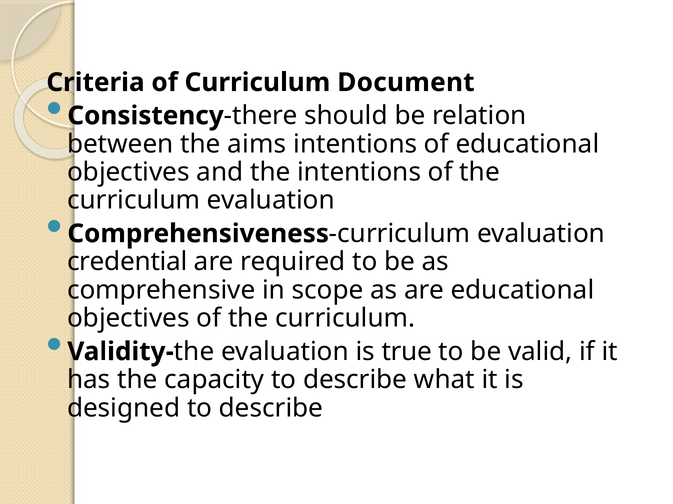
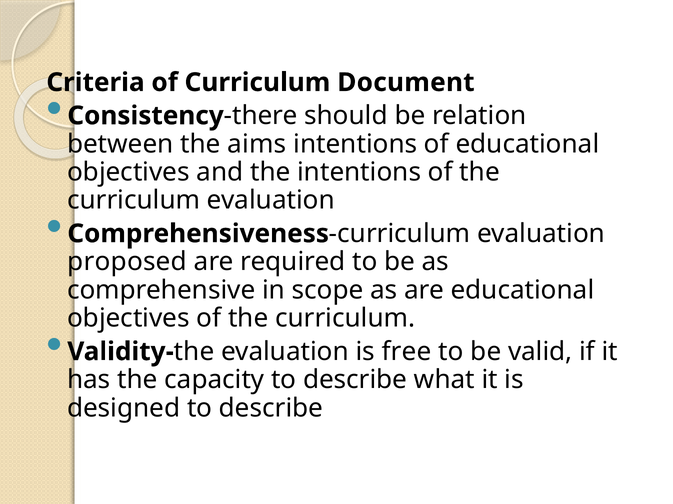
credential: credential -> proposed
true: true -> free
